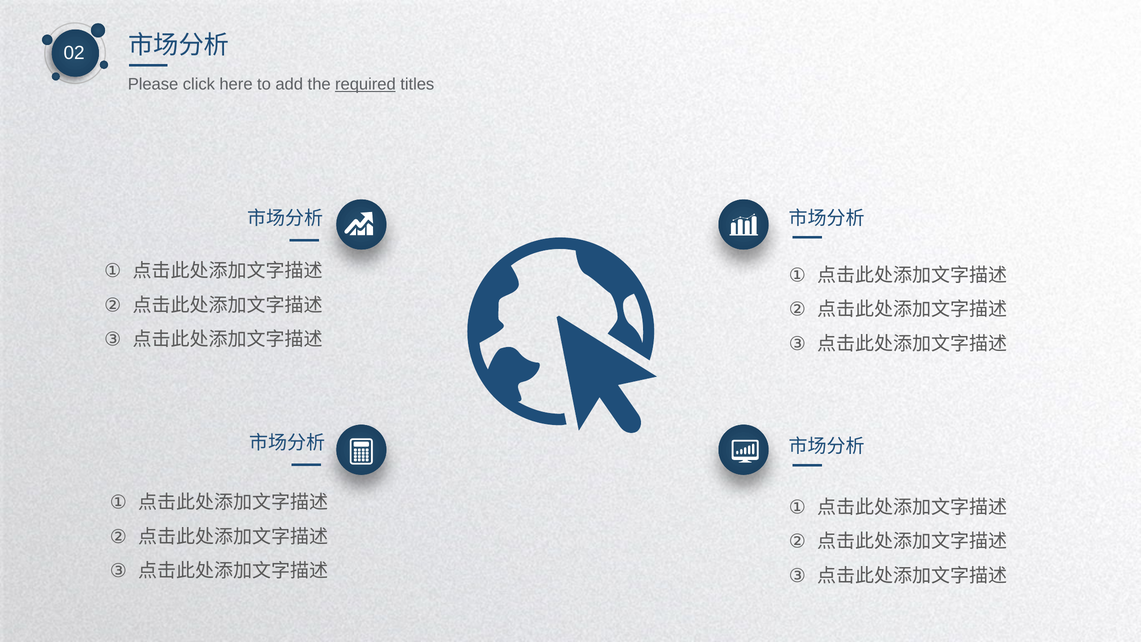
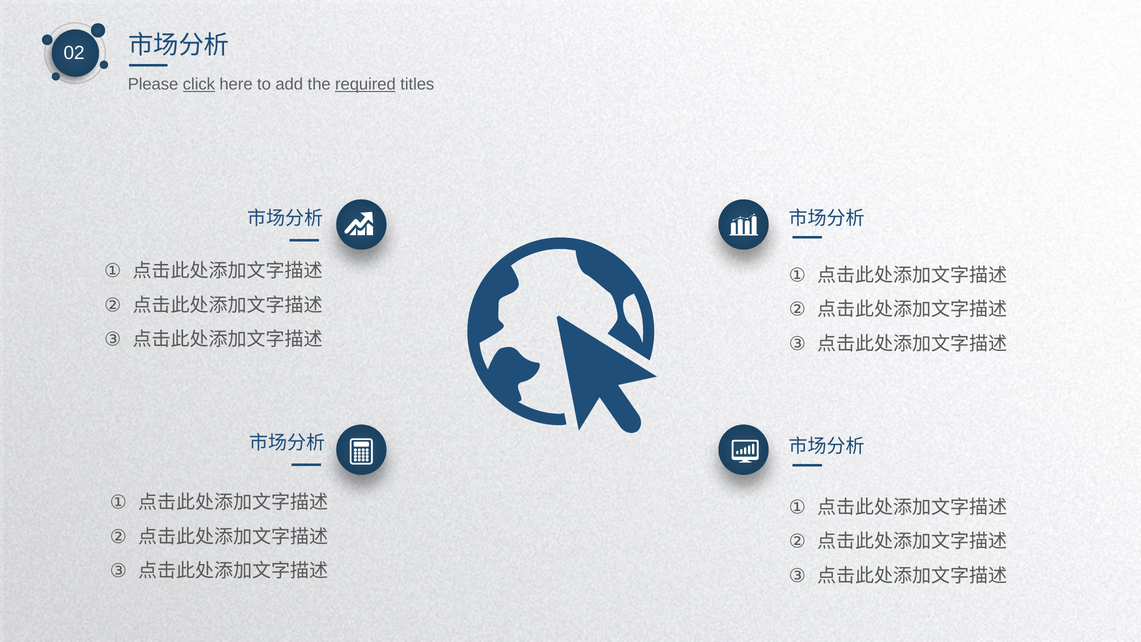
click underline: none -> present
